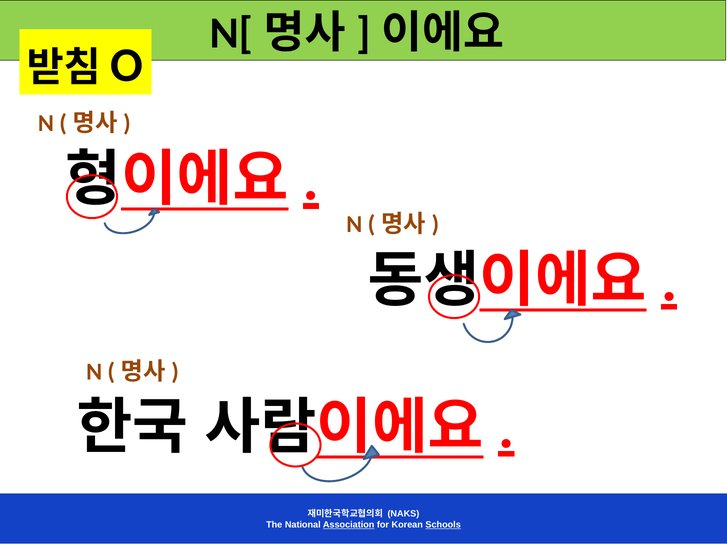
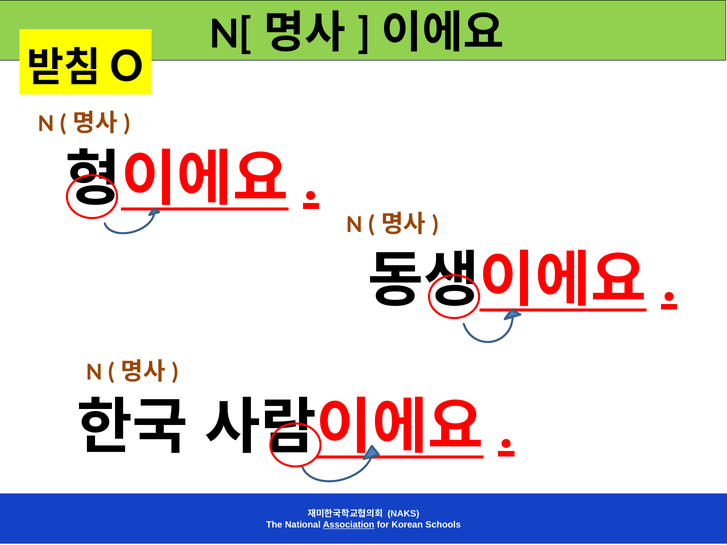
Schools underline: present -> none
